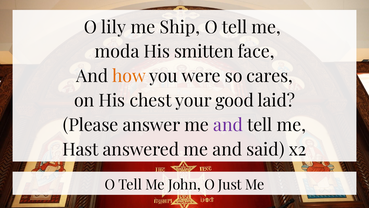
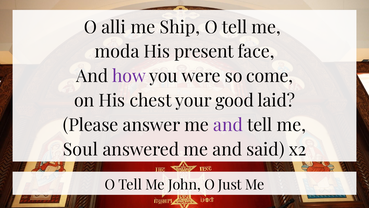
lily: lily -> alli
smitten: smitten -> present
how colour: orange -> purple
cares: cares -> come
Hast: Hast -> Soul
